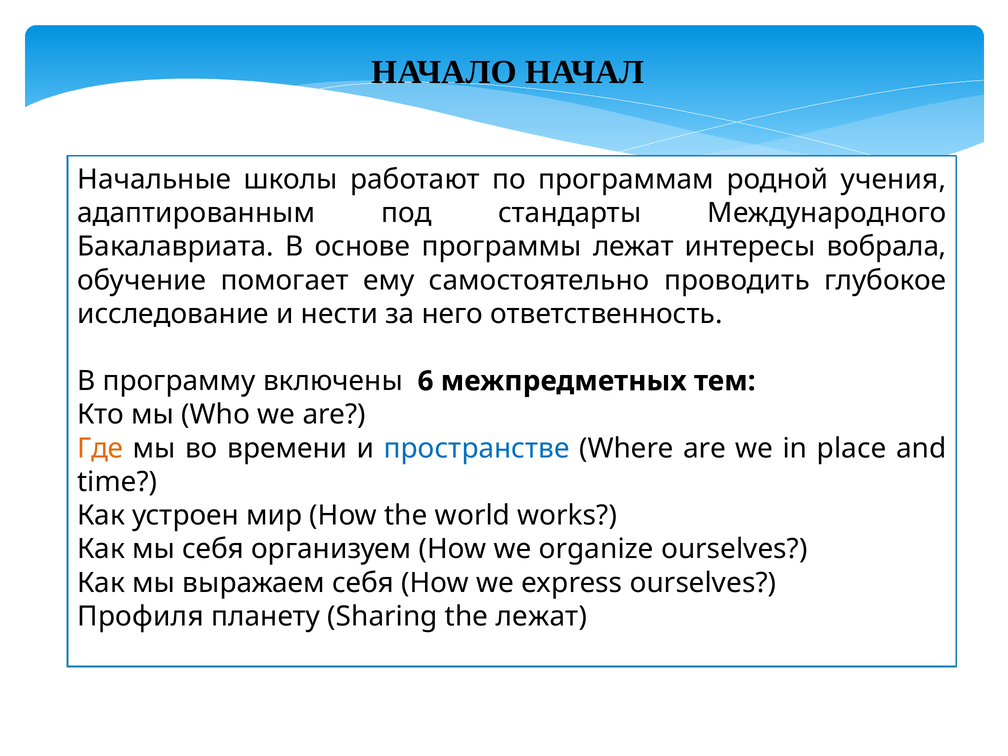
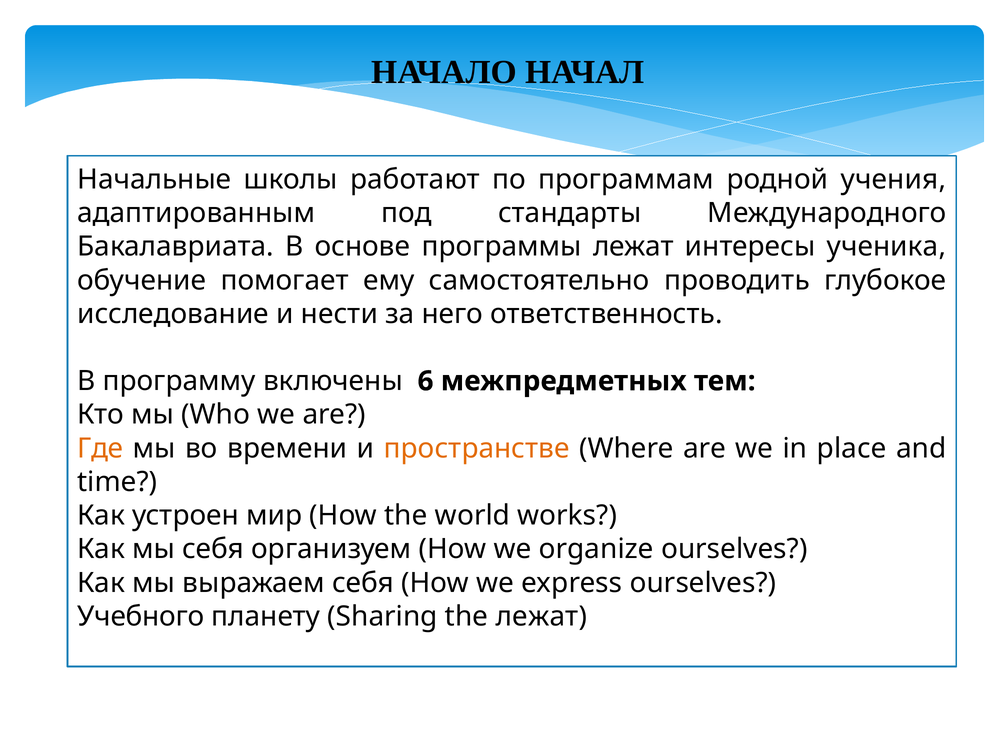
вобрала: вобрала -> ученика
пространстве colour: blue -> orange
Профиля: Профиля -> Учебного
